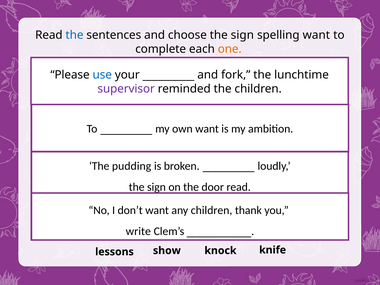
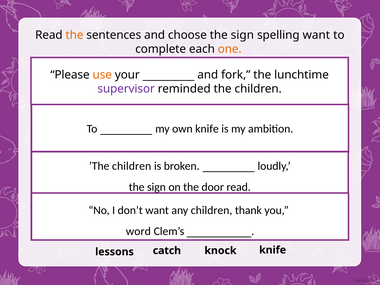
the at (74, 35) colour: blue -> orange
use colour: blue -> orange
own want: want -> knife
pudding at (132, 166): pudding -> children
write: write -> word
show: show -> catch
